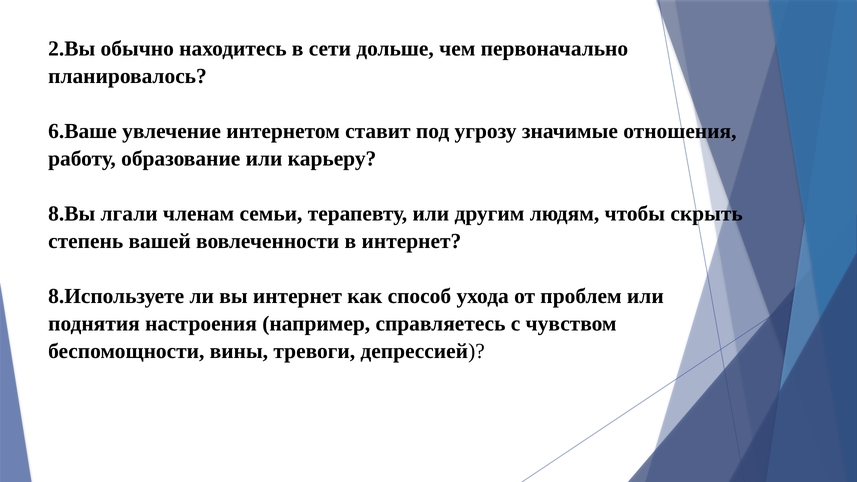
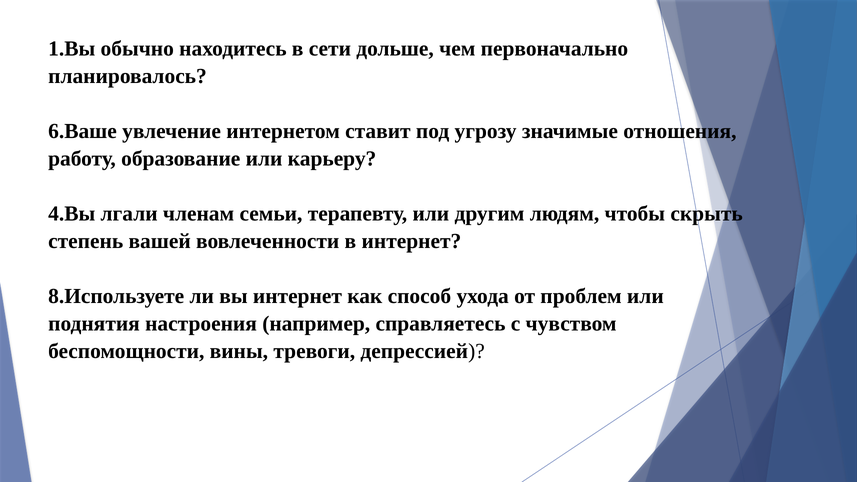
2.Вы: 2.Вы -> 1.Вы
8.Вы: 8.Вы -> 4.Вы
